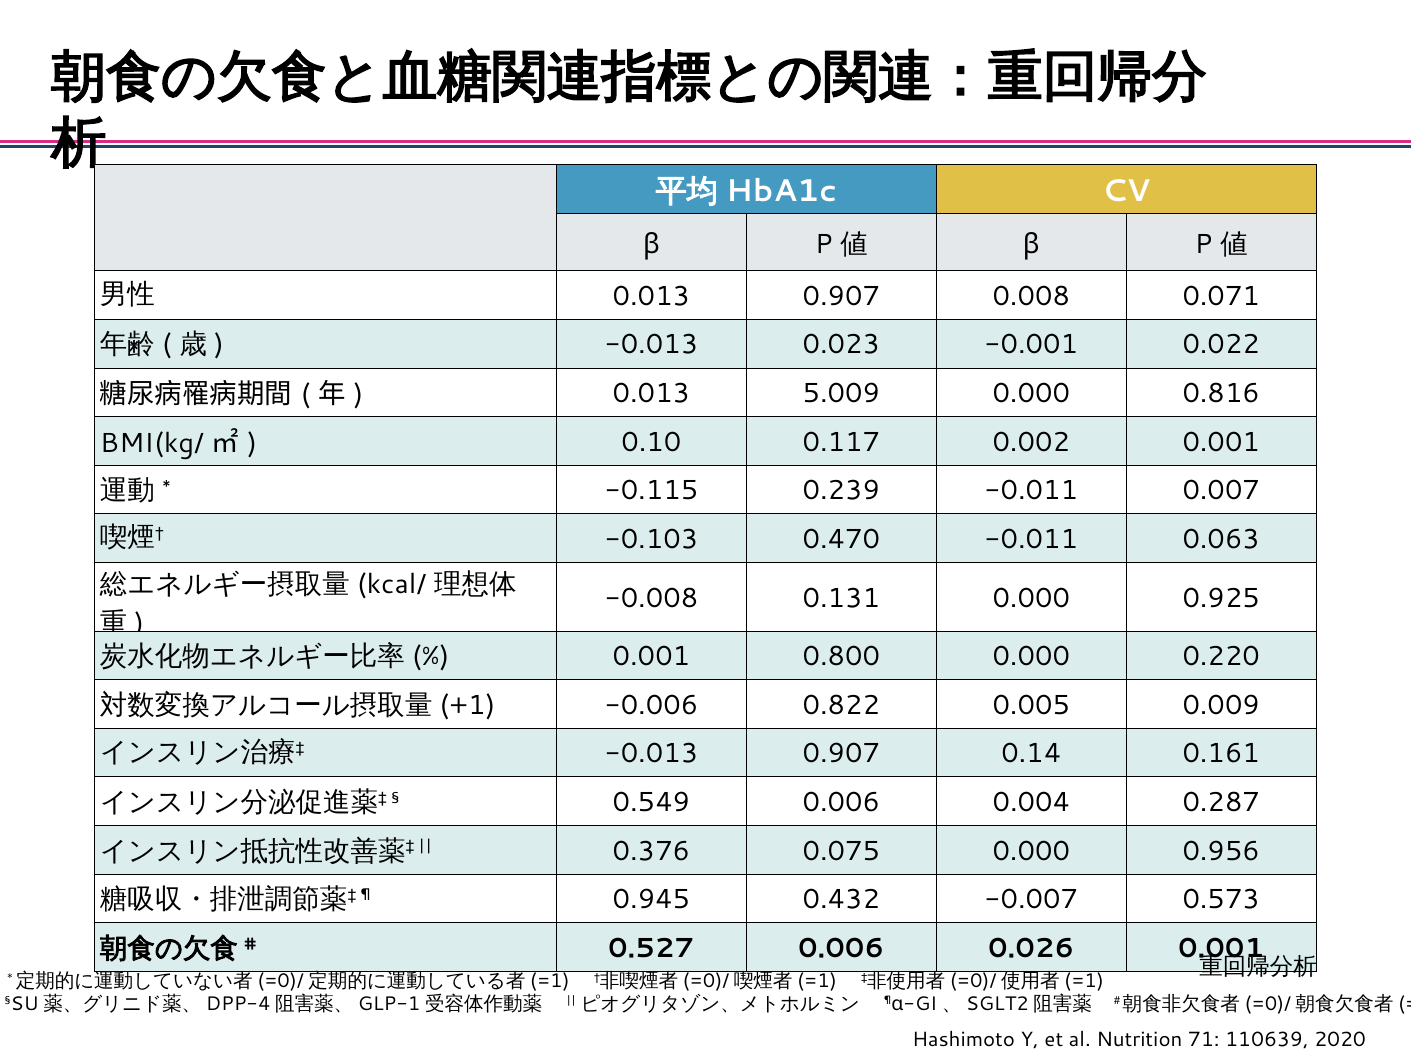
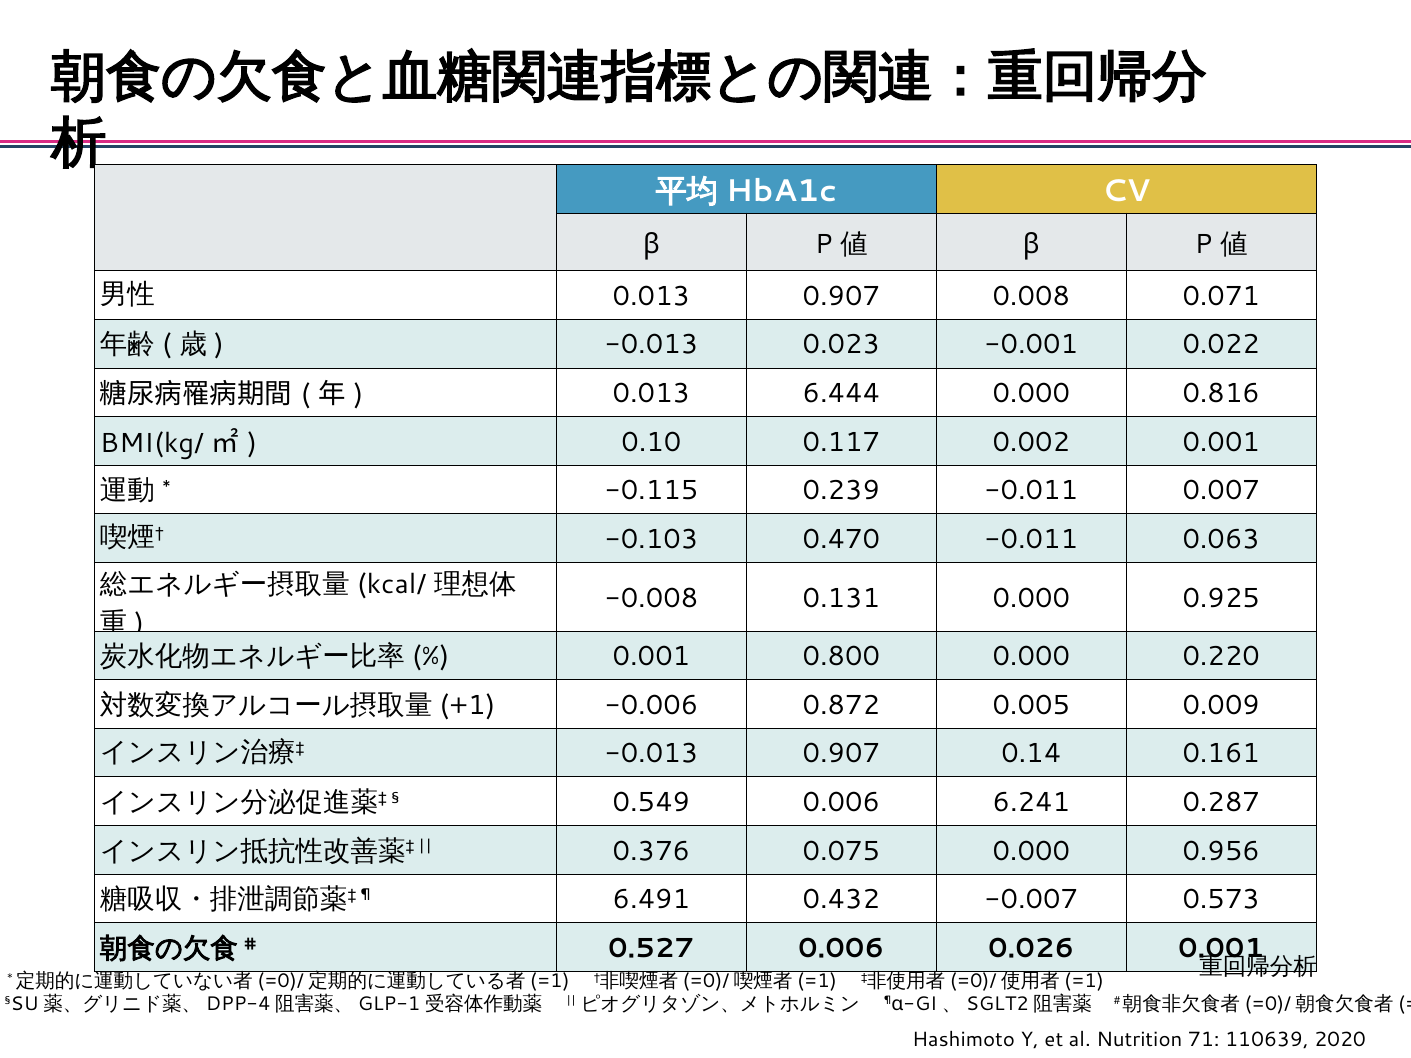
5.009: 5.009 -> 6.444
0.822: 0.822 -> 0.872
0.004: 0.004 -> 6.241
0.945: 0.945 -> 6.491
